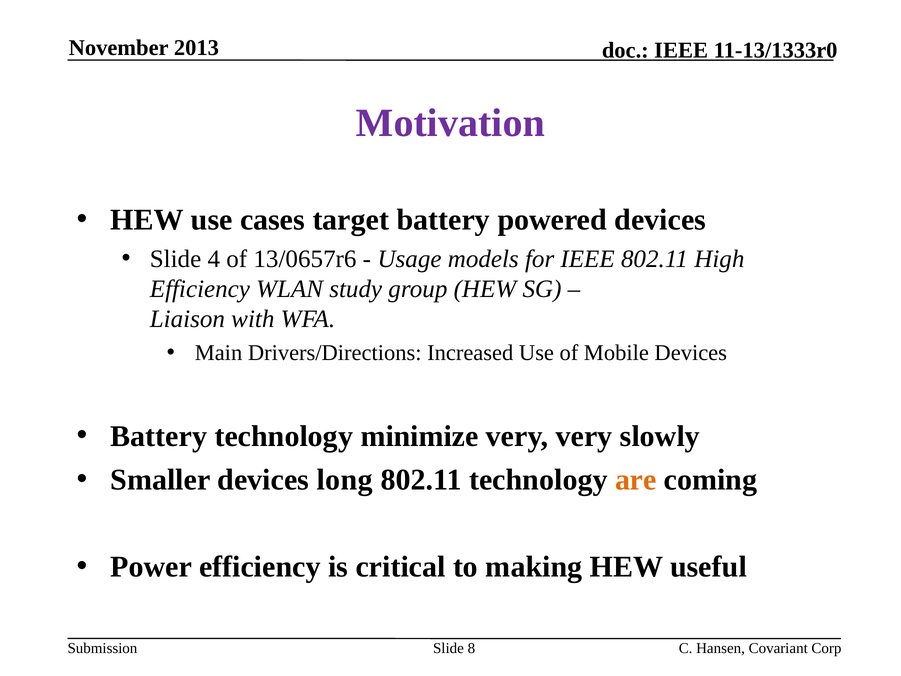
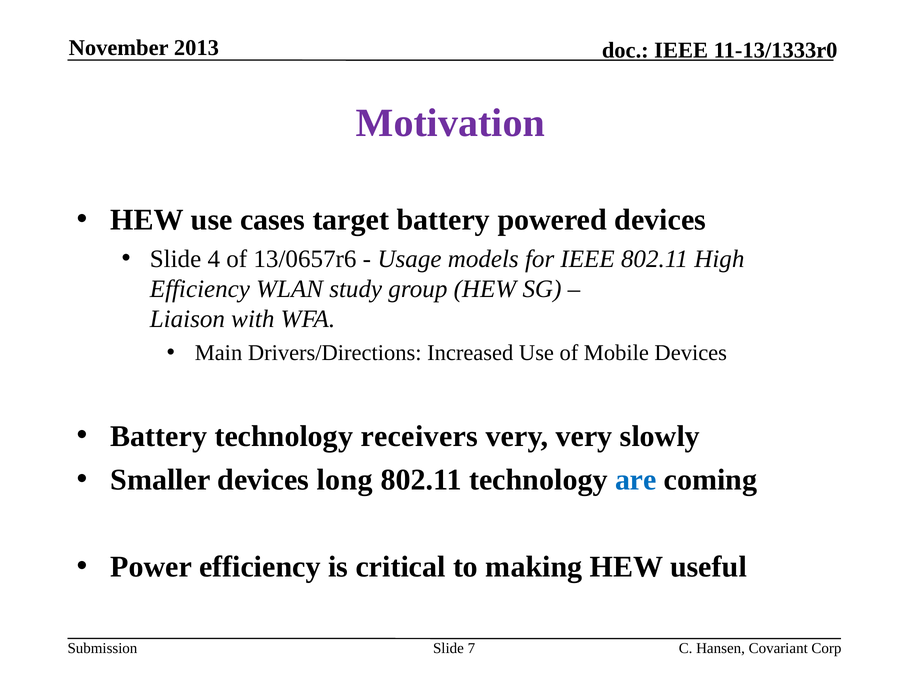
minimize: minimize -> receivers
are colour: orange -> blue
8: 8 -> 7
